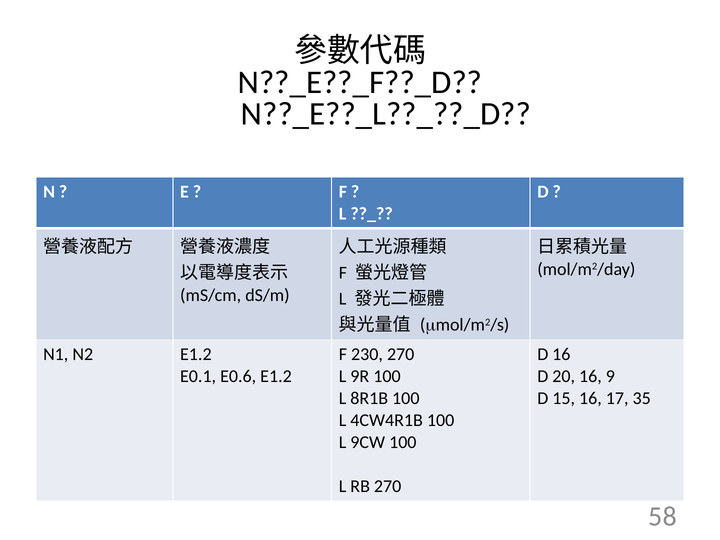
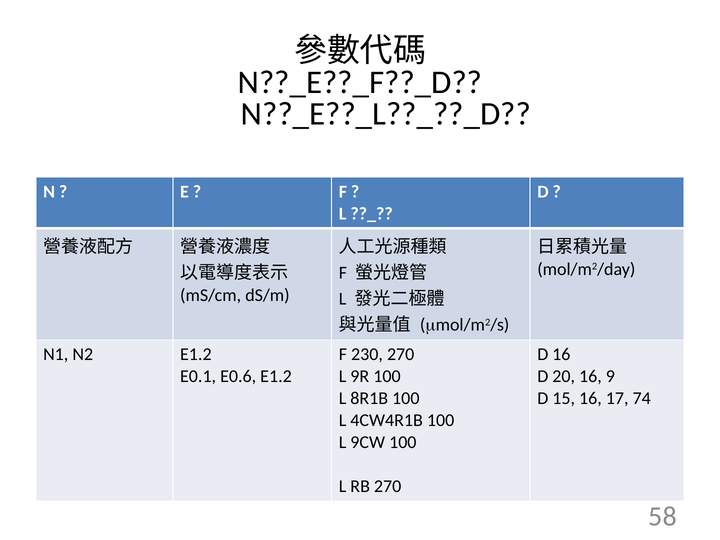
35: 35 -> 74
